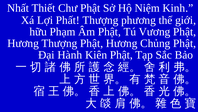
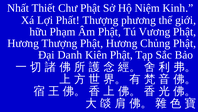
Hành: Hành -> Danh
